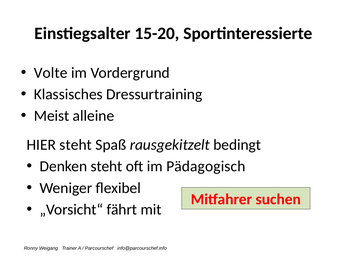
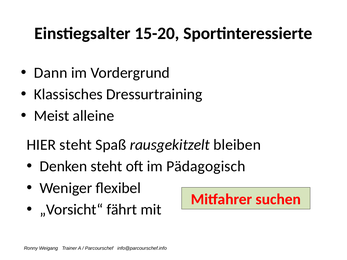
Volte: Volte -> Dann
bedingt: bedingt -> bleiben
